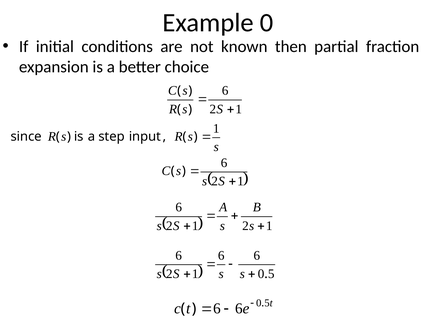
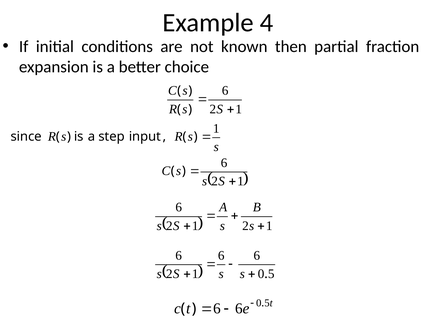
Example 0: 0 -> 4
